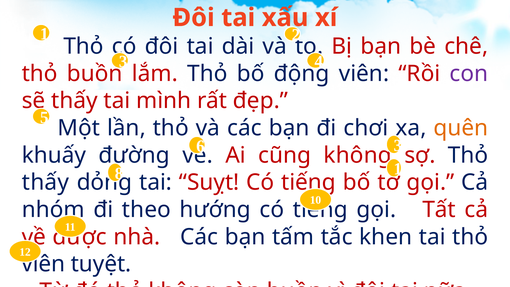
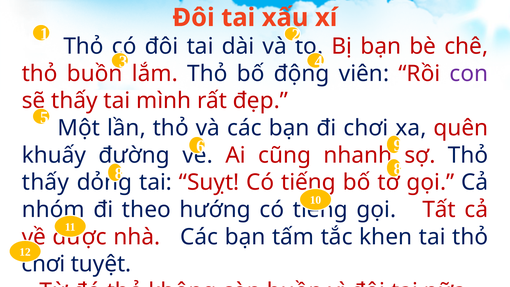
quên colour: orange -> red
3 at (398, 146): 3 -> 9
cũng không: không -> nhanh
1 at (398, 169): 1 -> 8
viên at (43, 264): viên -> chơi
